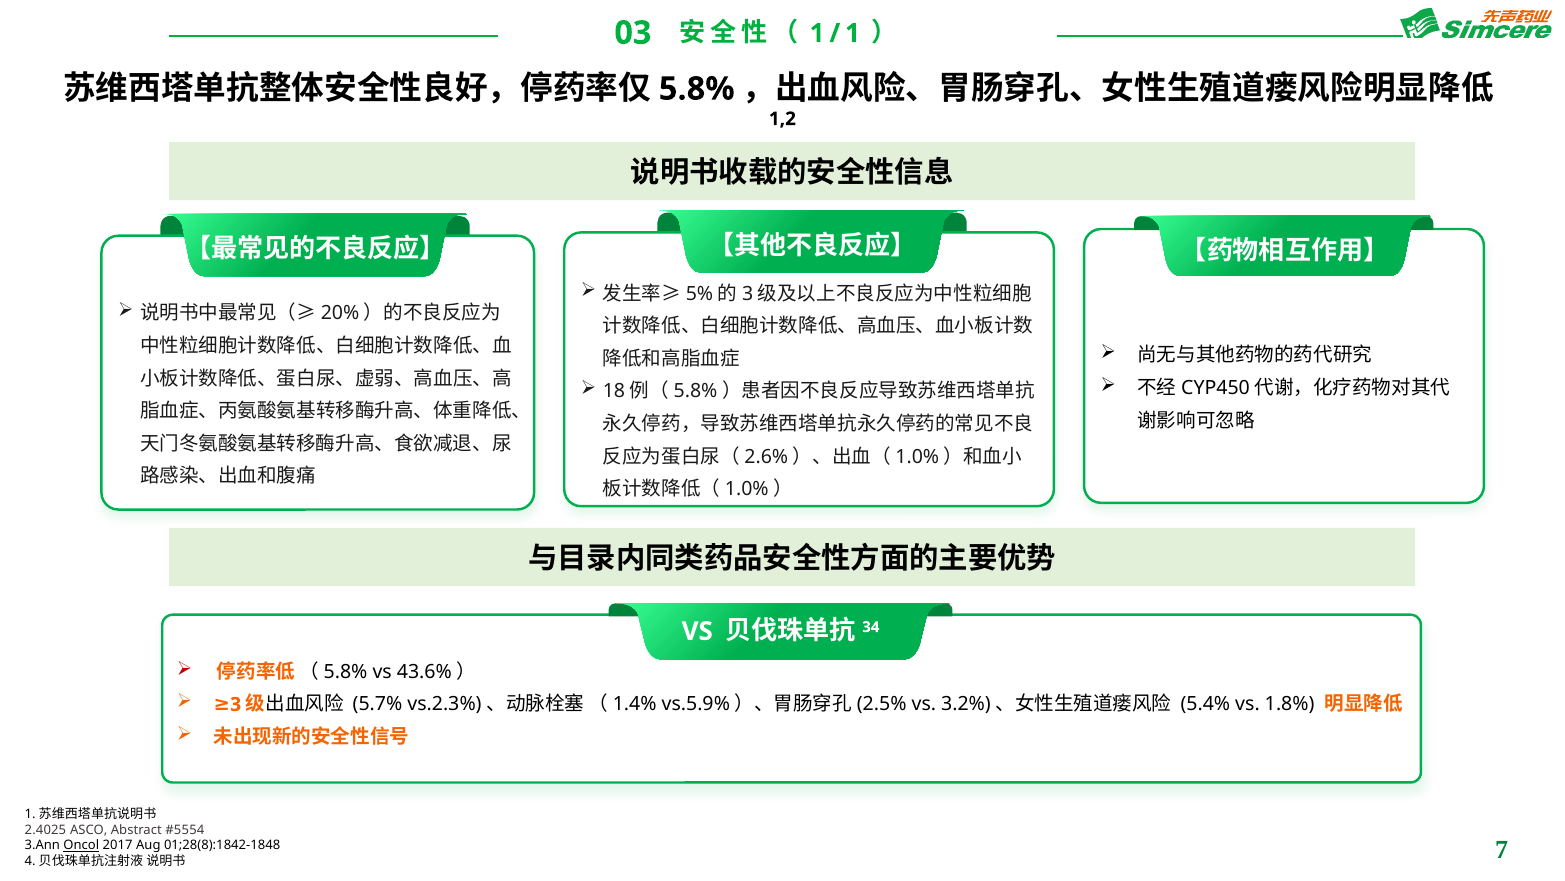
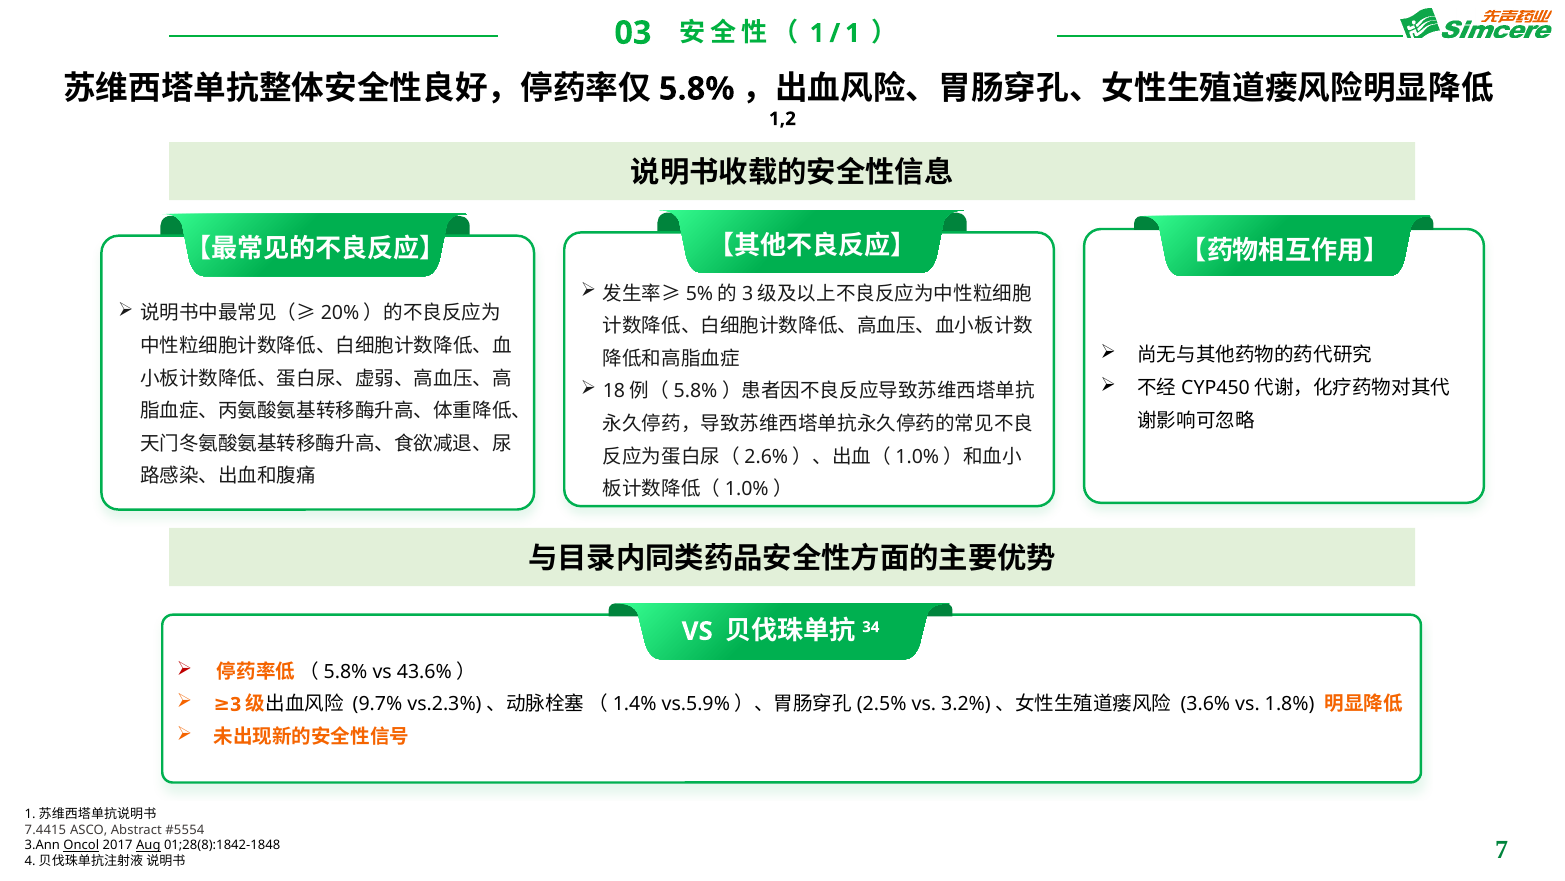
5.7%: 5.7% -> 9.7%
5.4%: 5.4% -> 3.6%
2.4025: 2.4025 -> 7.4415
Aug underline: none -> present
